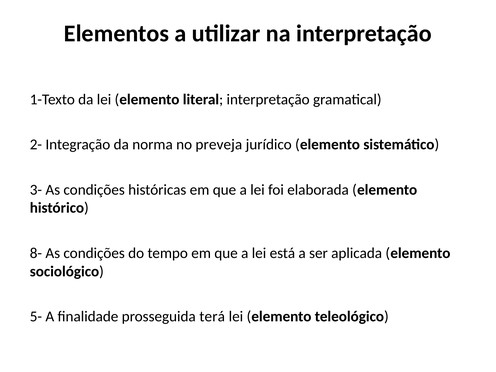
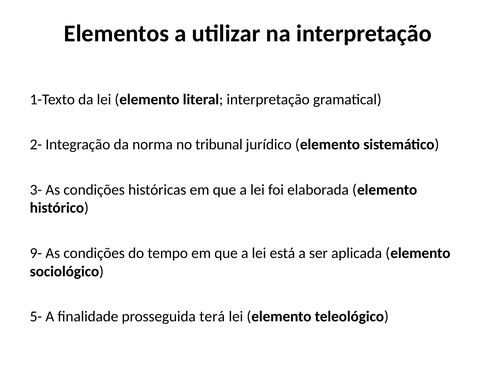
preveja: preveja -> tribunal
8-: 8- -> 9-
